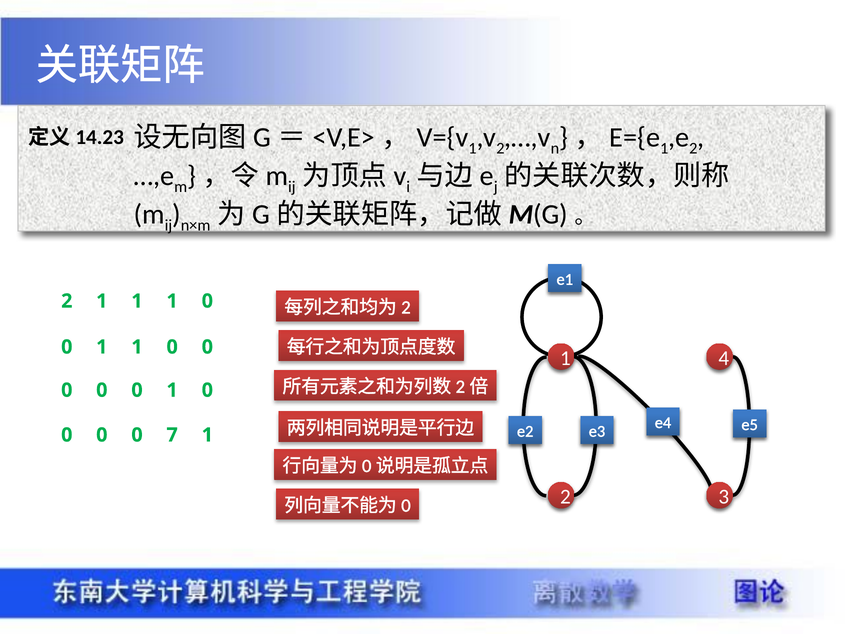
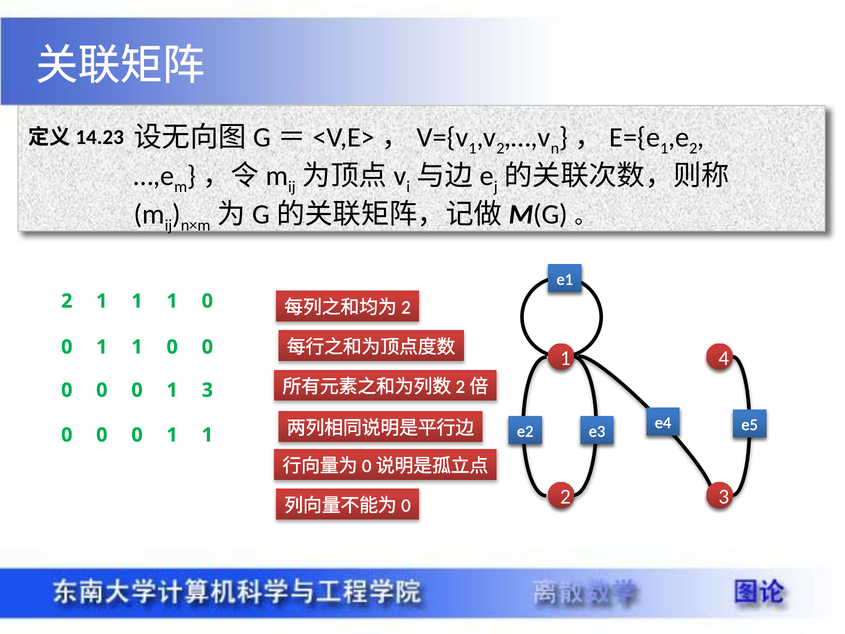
0 1 0: 0 -> 3
7 at (172, 435): 7 -> 1
